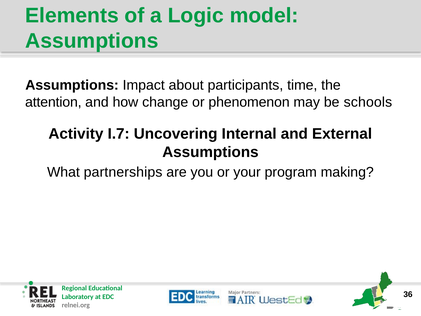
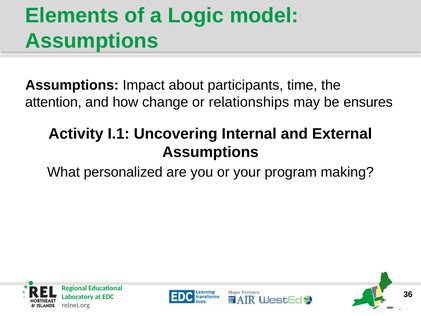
phenomenon: phenomenon -> relationships
schools: schools -> ensures
I.7: I.7 -> I.1
partnerships: partnerships -> personalized
